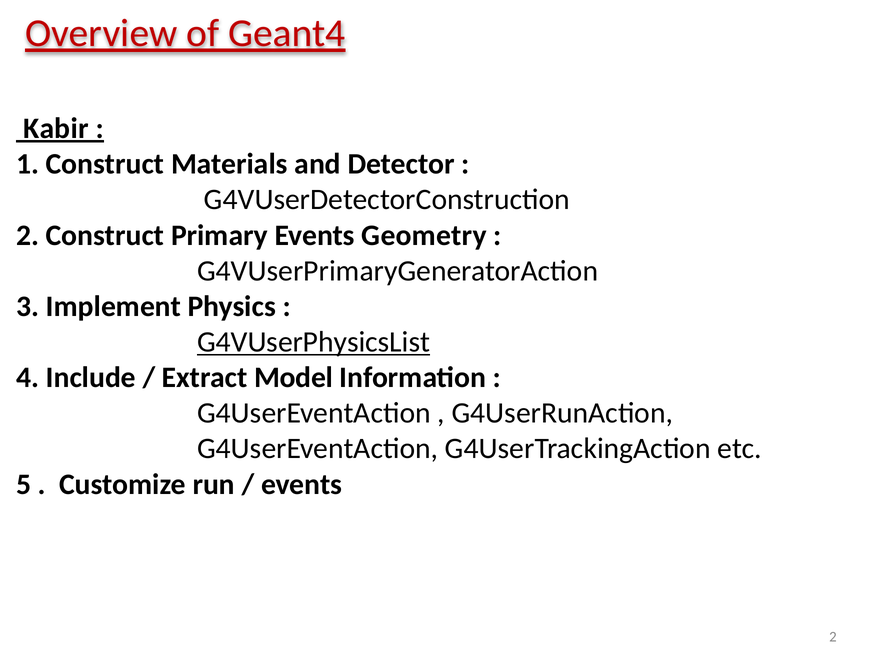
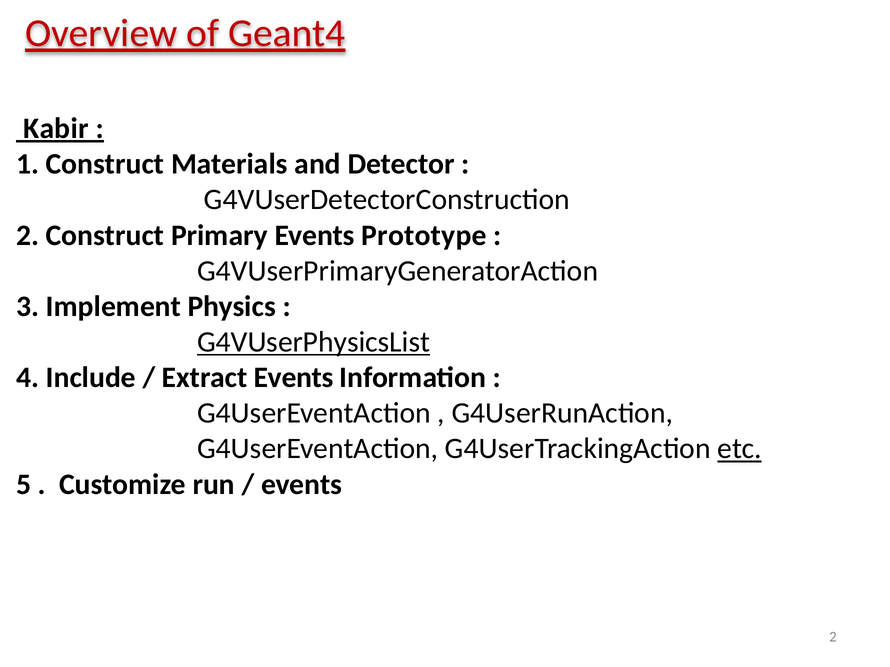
Geometry: Geometry -> Prototype
Extract Model: Model -> Events
etc underline: none -> present
